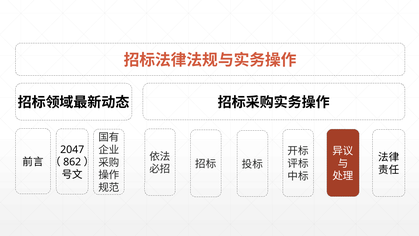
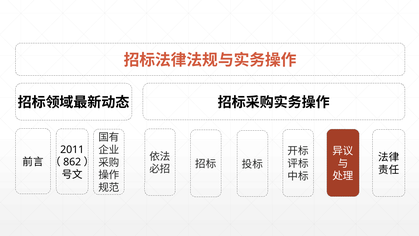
2047: 2047 -> 2011
